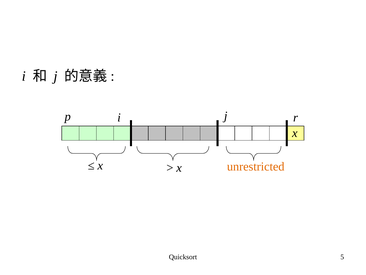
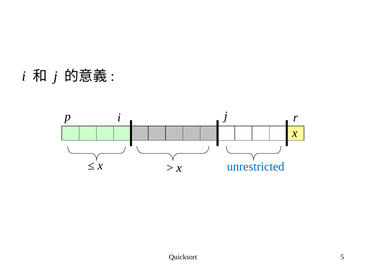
unrestricted colour: orange -> blue
